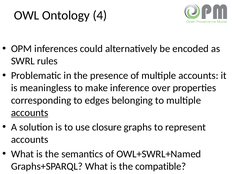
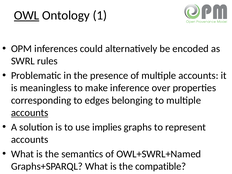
OWL underline: none -> present
4: 4 -> 1
closure: closure -> implies
